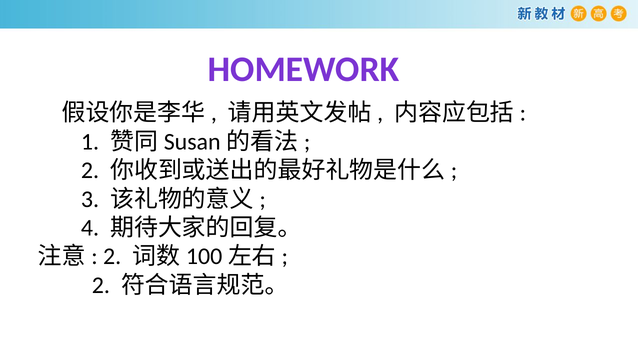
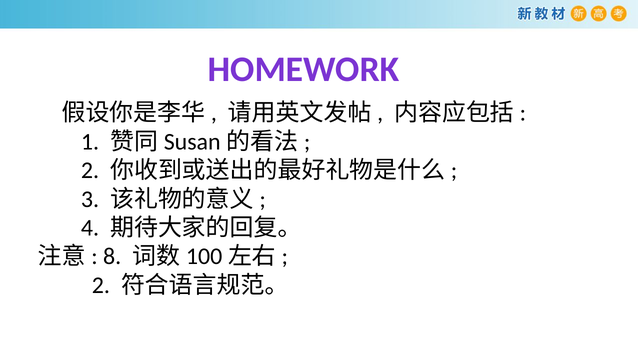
2 at (112, 256): 2 -> 8
